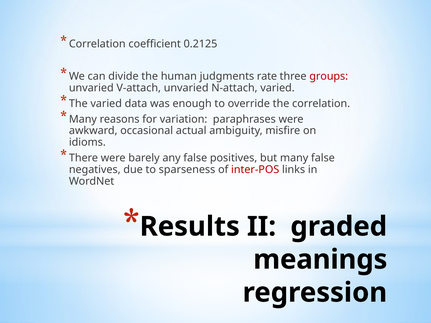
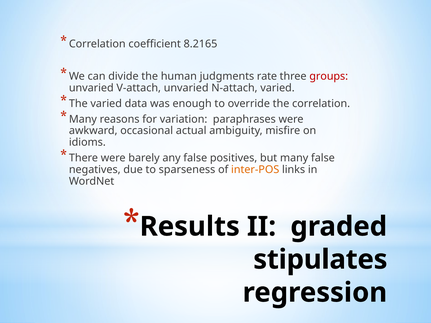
0.2125: 0.2125 -> 8.2165
inter-POS colour: red -> orange
meanings: meanings -> stipulates
